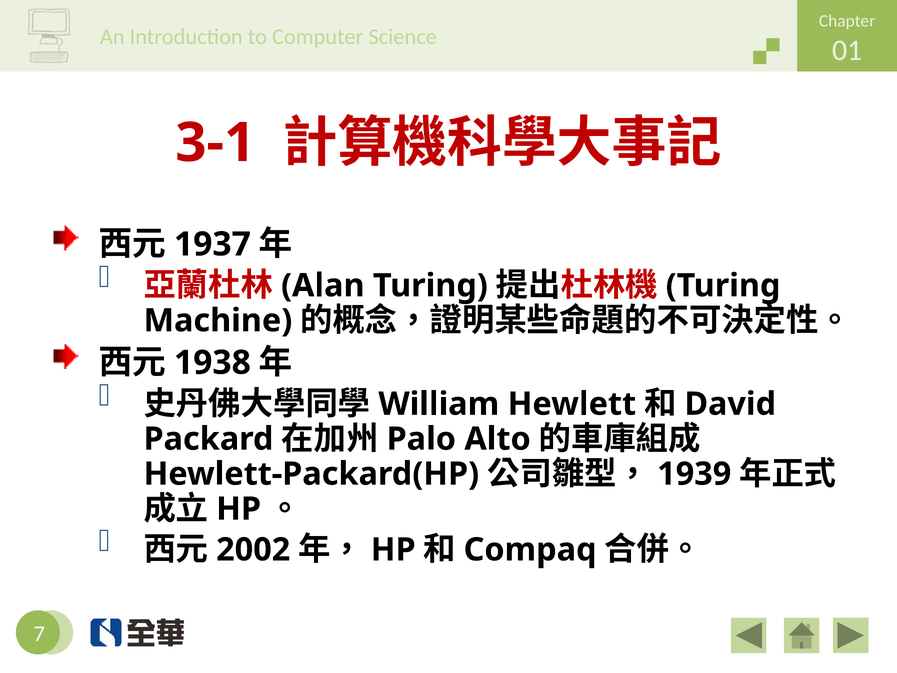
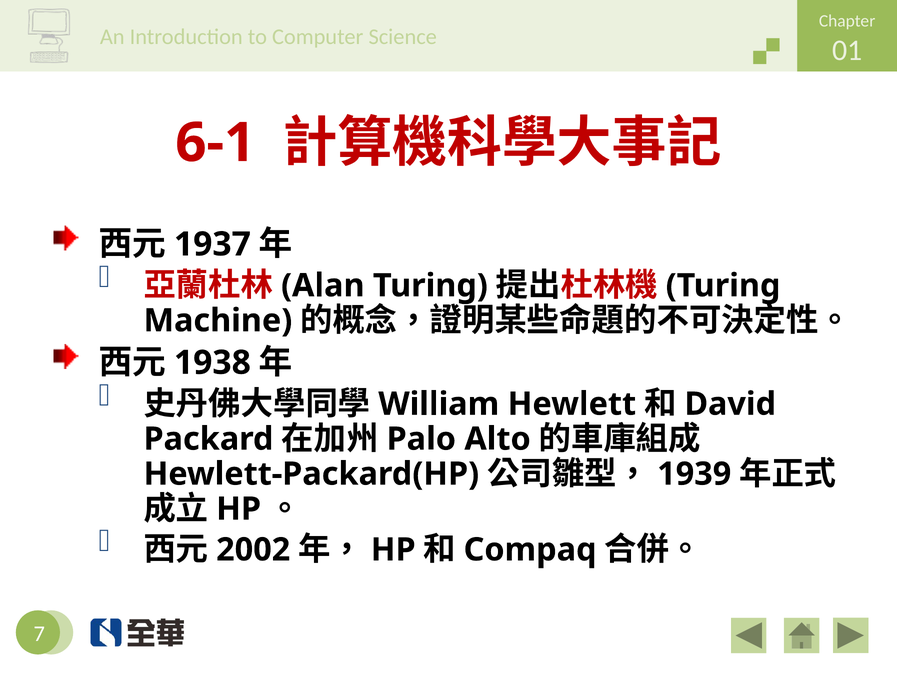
3-1: 3-1 -> 6-1
